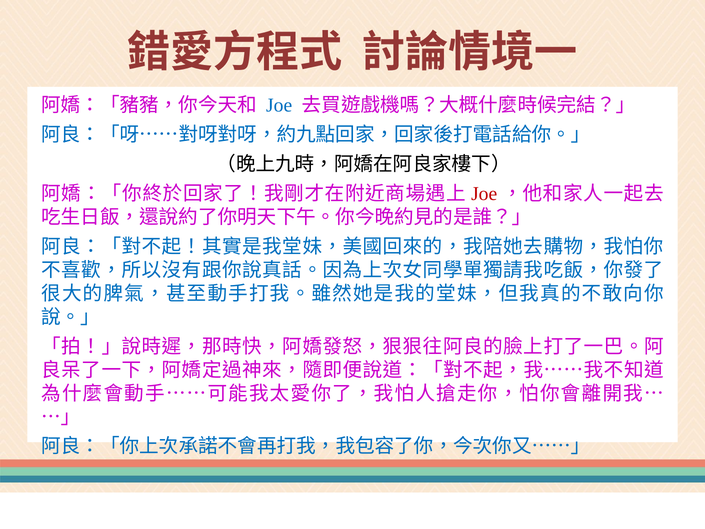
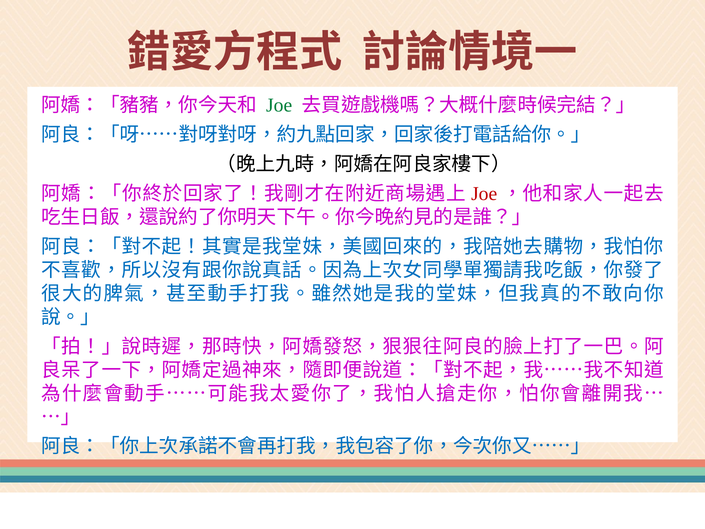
Joe at (279, 105) colour: blue -> green
